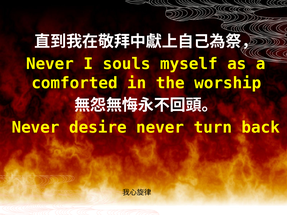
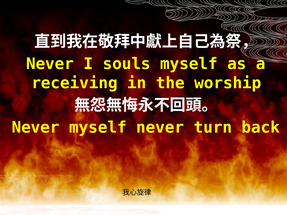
comforted: comforted -> receiving
Never desire: desire -> myself
